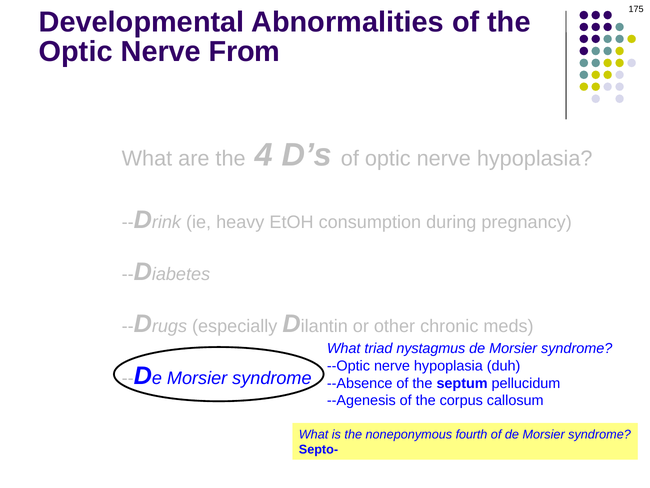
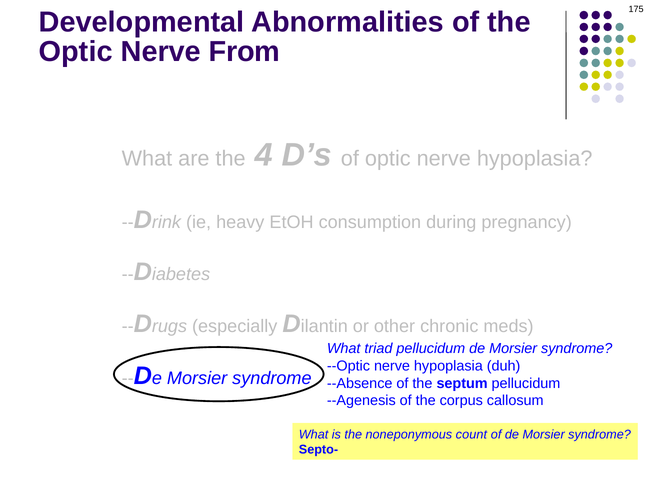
triad nystagmus: nystagmus -> pellucidum
fourth: fourth -> count
